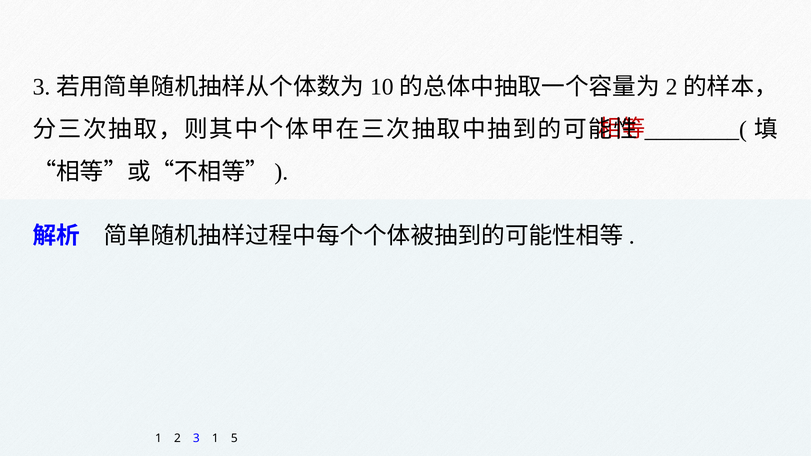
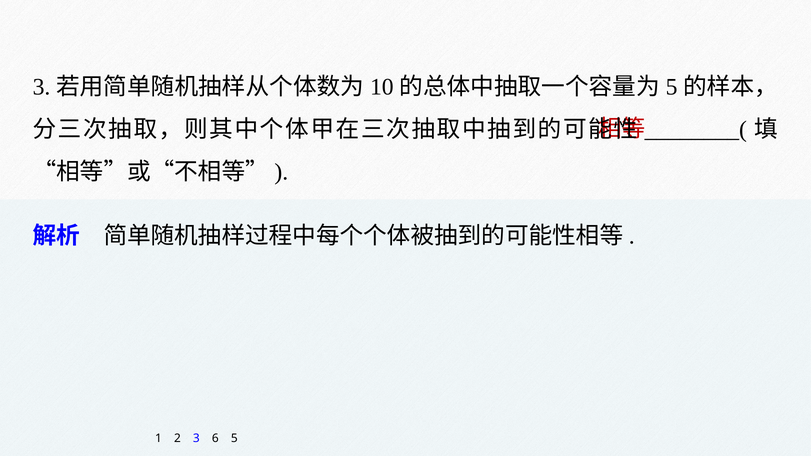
2 at (672, 87): 2 -> 5
3 1: 1 -> 6
